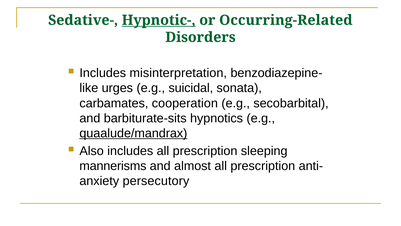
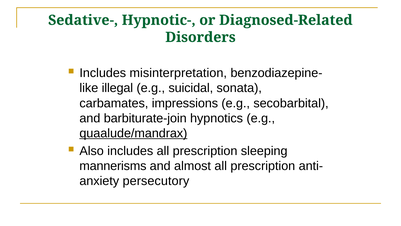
Hypnotic- underline: present -> none
Occurring-Related: Occurring-Related -> Diagnosed-Related
urges: urges -> illegal
cooperation: cooperation -> impressions
barbiturate-sits: barbiturate-sits -> barbiturate-join
